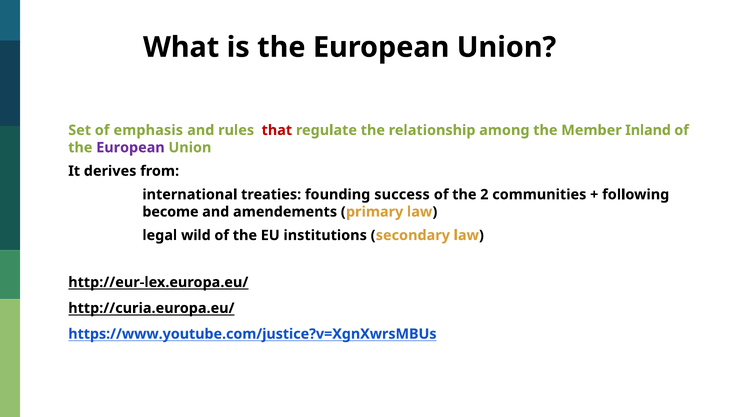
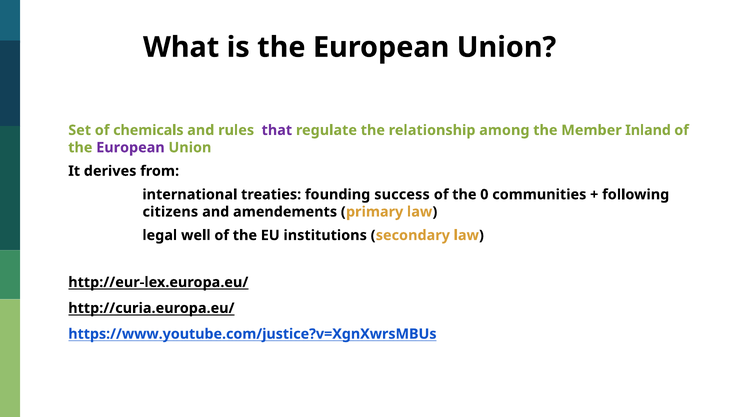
emphasis: emphasis -> chemicals
that colour: red -> purple
2: 2 -> 0
become: become -> citizens
wild: wild -> well
